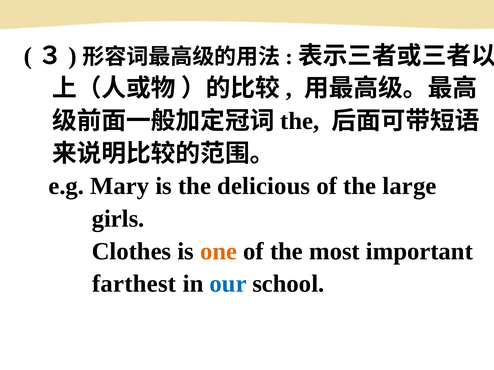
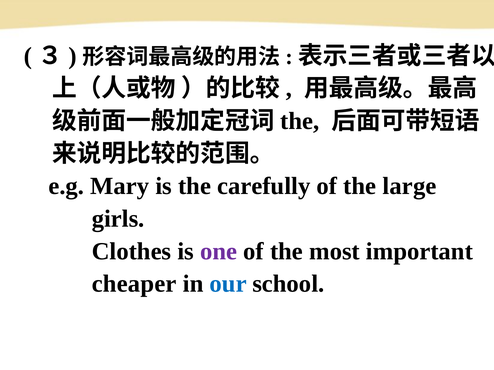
delicious: delicious -> carefully
one colour: orange -> purple
farthest: farthest -> cheaper
